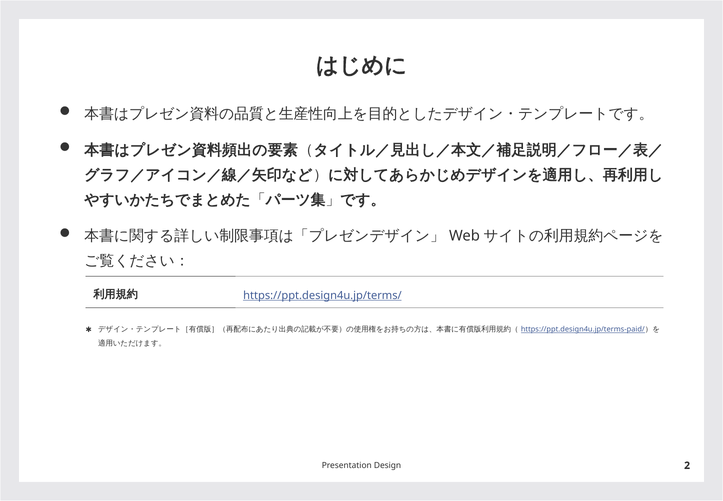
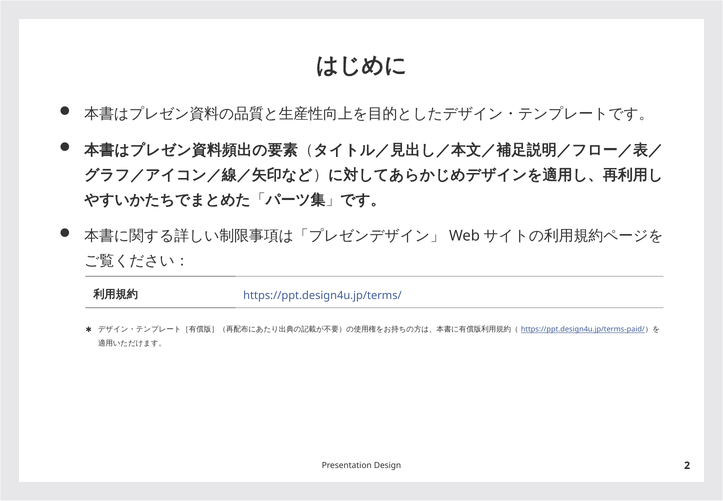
https://ppt.design4u.jp/terms/ underline: present -> none
